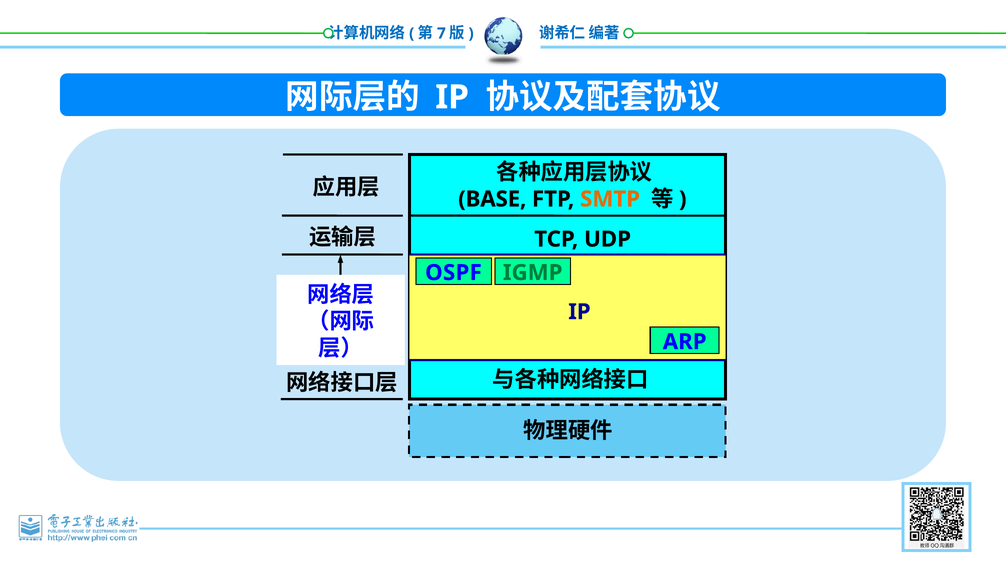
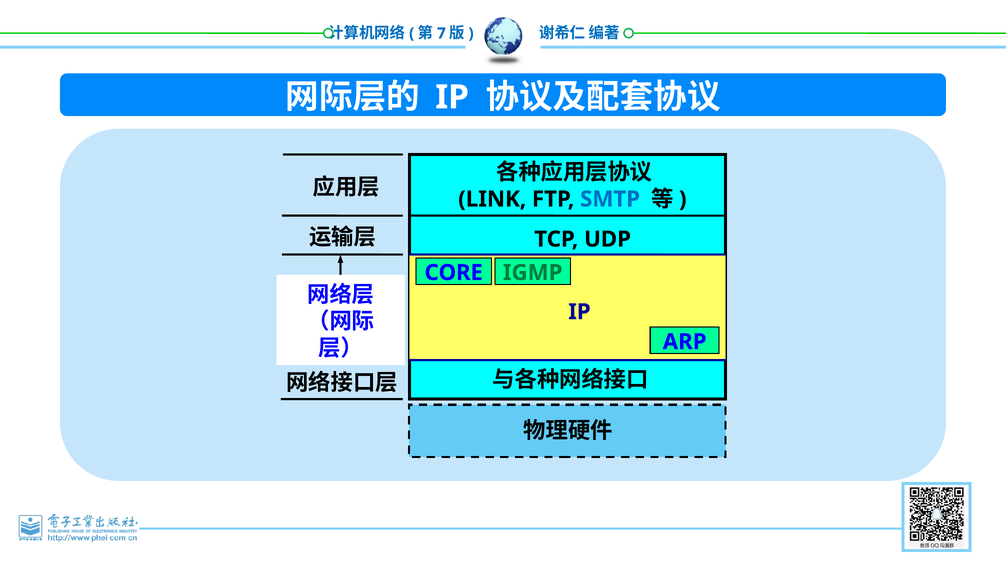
BASE: BASE -> LINK
SMTP colour: orange -> blue
OSPF: OSPF -> CORE
